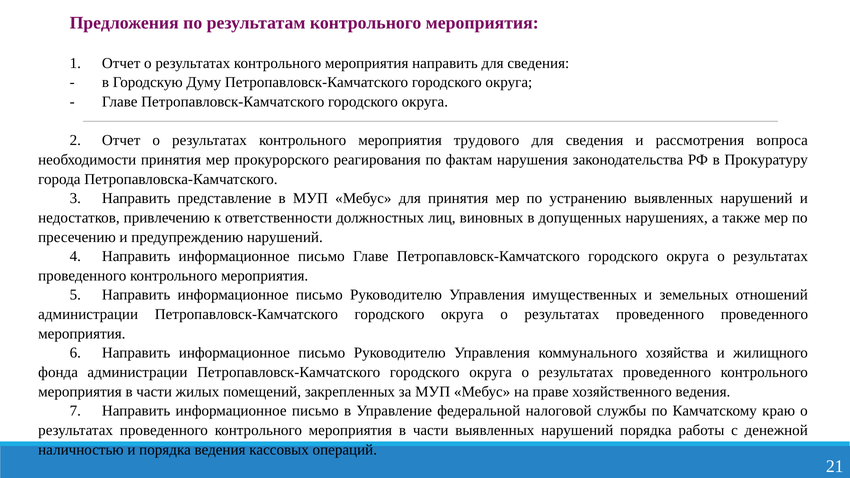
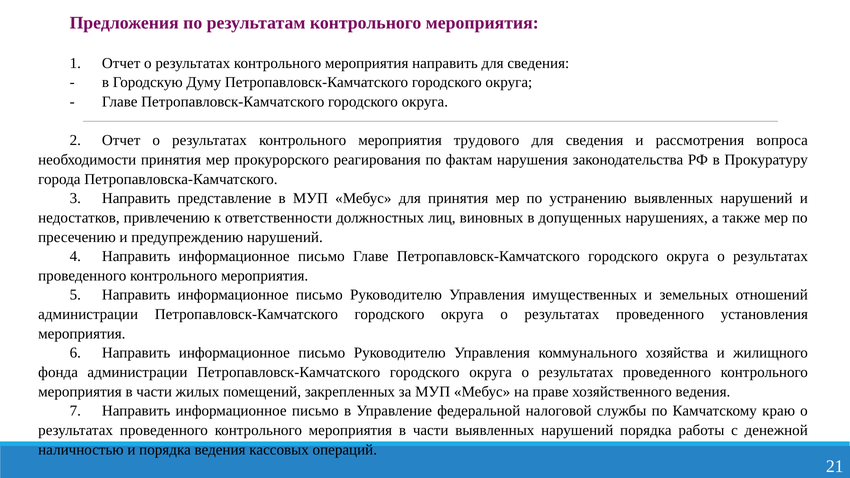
проведенного проведенного: проведенного -> установления
